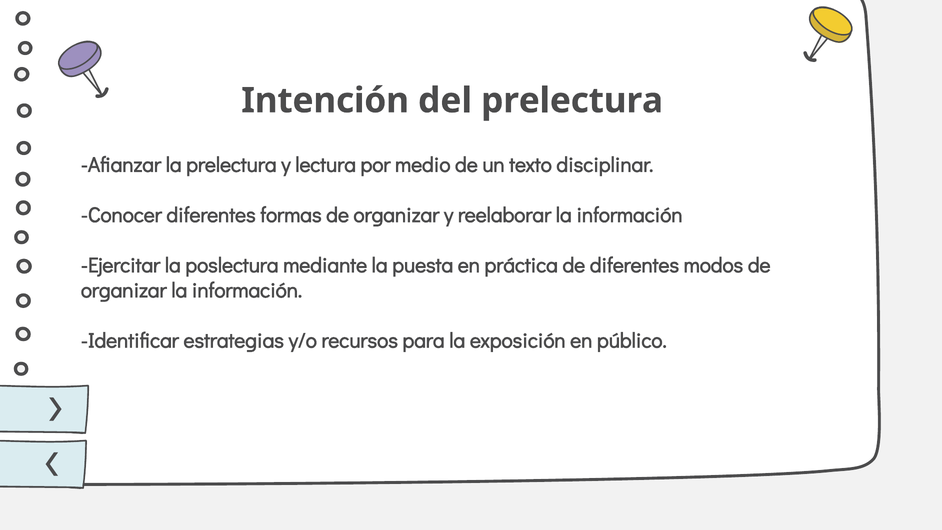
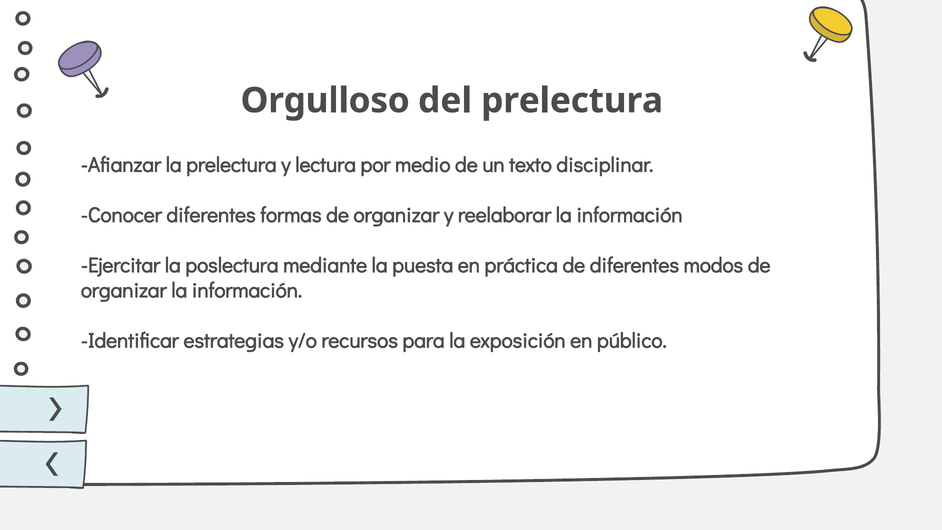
Intención: Intención -> Orgulloso
